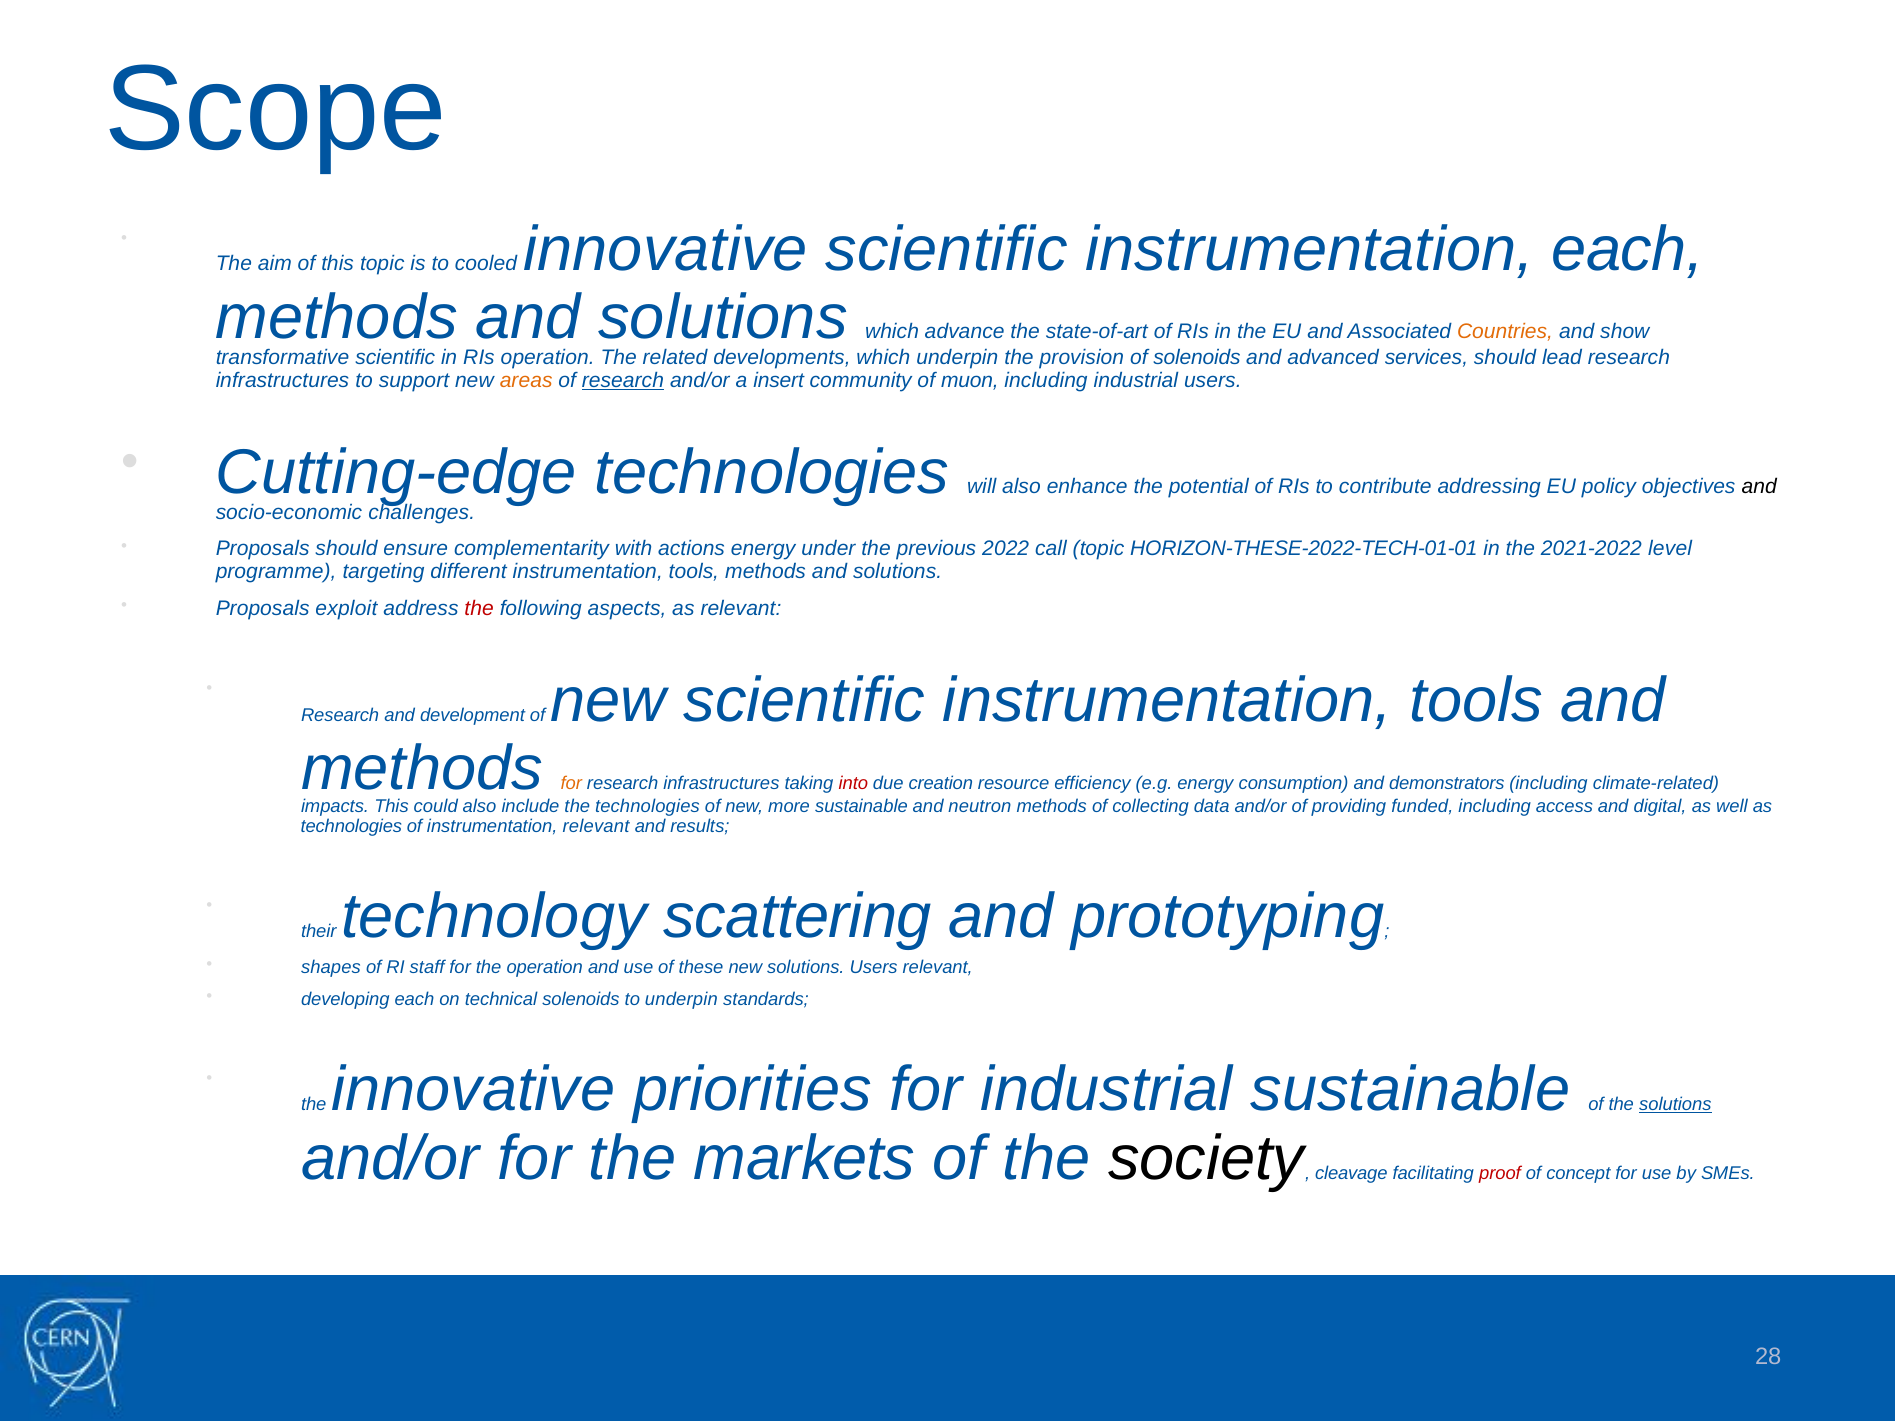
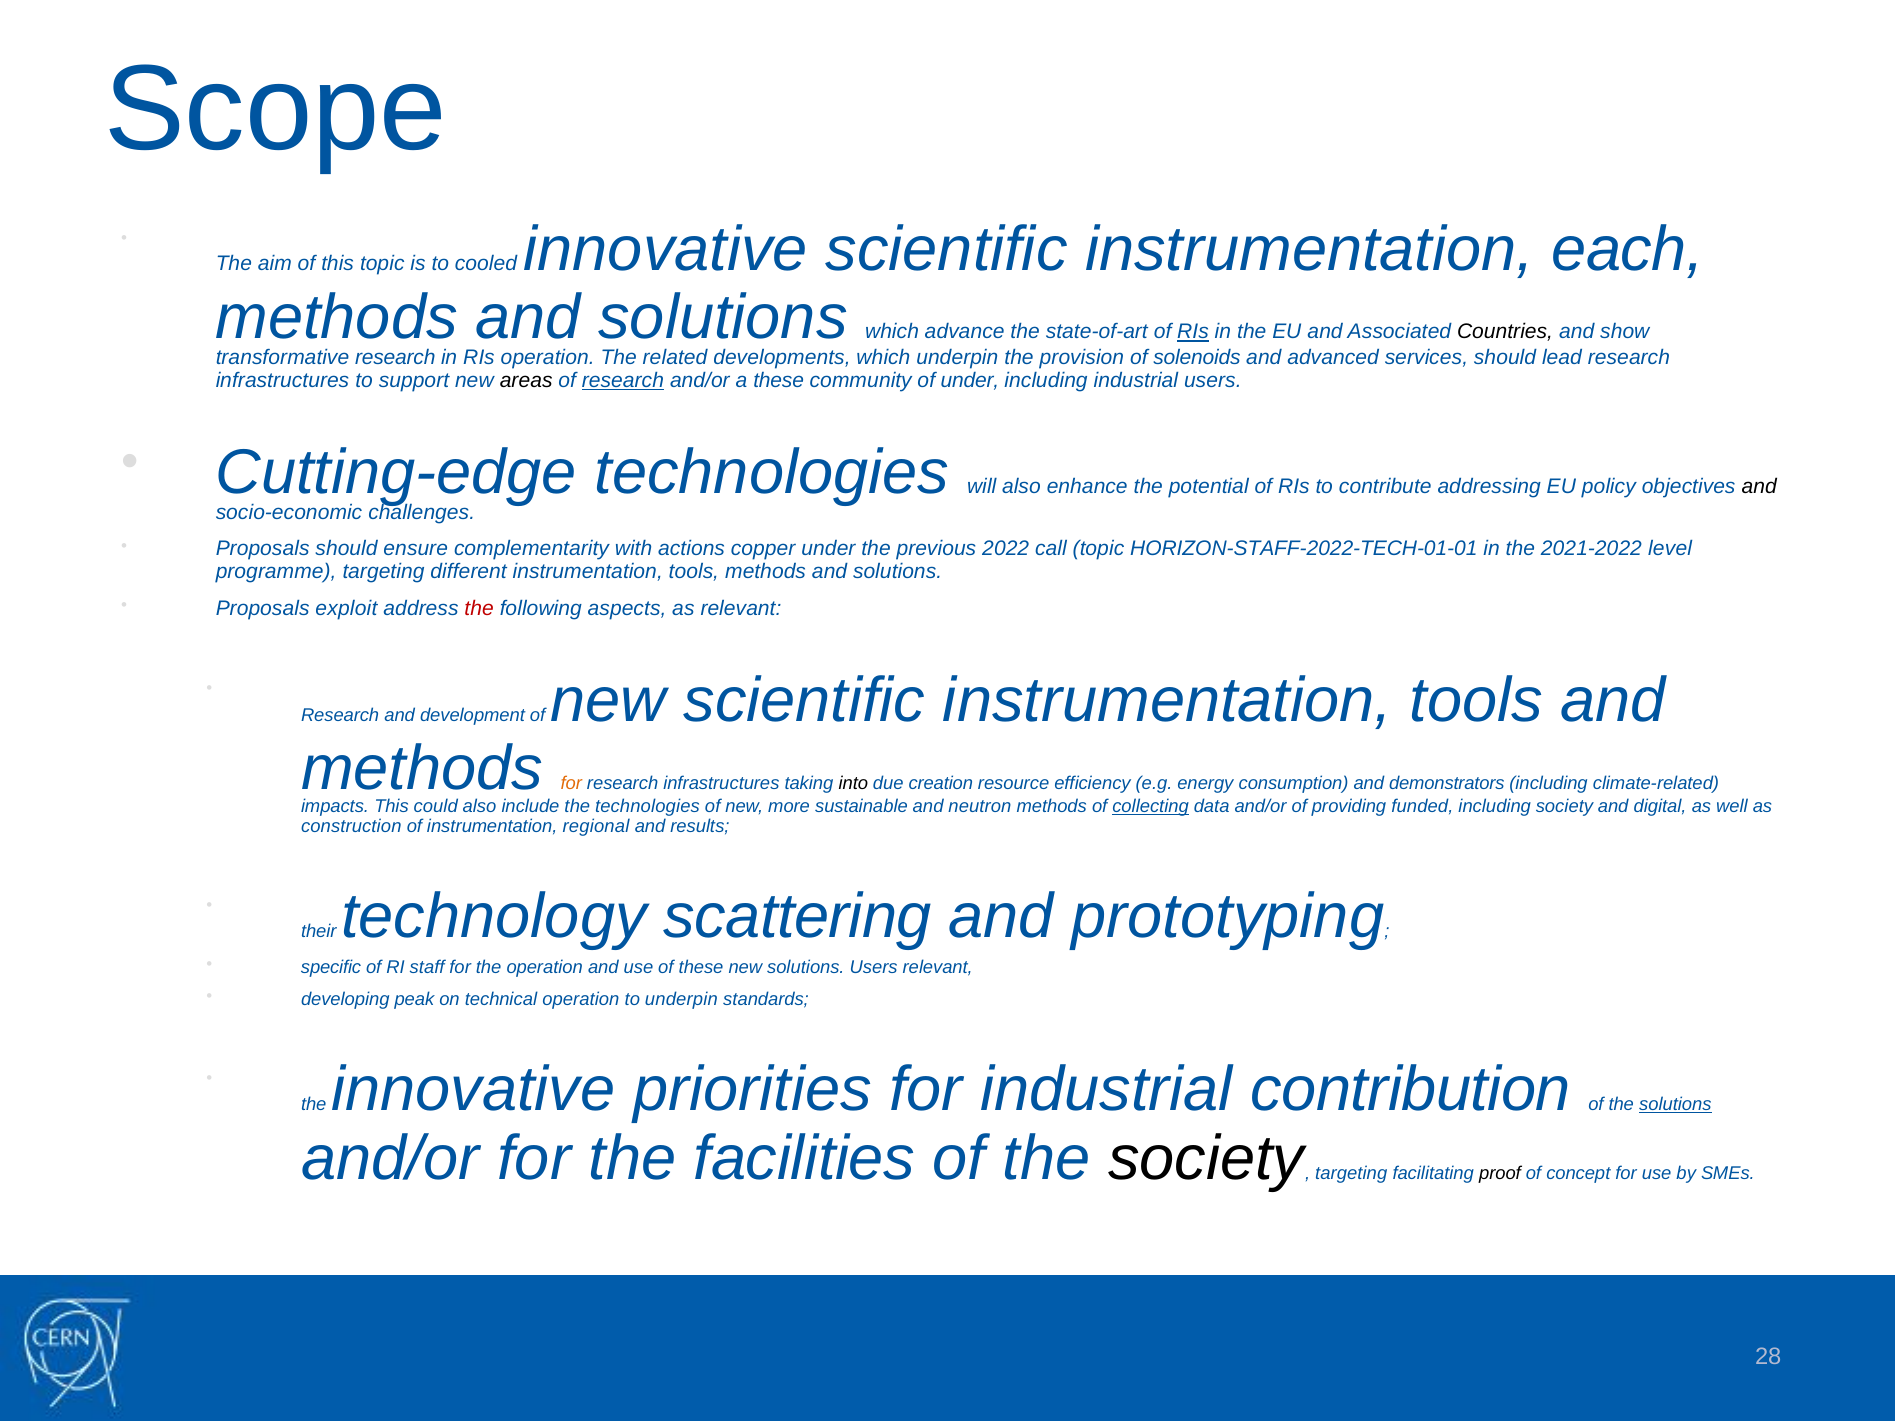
RIs at (1193, 332) underline: none -> present
Countries colour: orange -> black
transformative scientific: scientific -> research
areas colour: orange -> black
a insert: insert -> these
of muon: muon -> under
actions energy: energy -> copper
HORIZON-THESE-2022-TECH-01-01: HORIZON-THESE-2022-TECH-01-01 -> HORIZON-STAFF-2022-TECH-01-01
into colour: red -> black
collecting underline: none -> present
including access: access -> society
technologies at (351, 827): technologies -> construction
instrumentation relevant: relevant -> regional
shapes: shapes -> specific
developing each: each -> peak
technical solenoids: solenoids -> operation
industrial sustainable: sustainable -> contribution
markets: markets -> facilities
cleavage at (1351, 1173): cleavage -> targeting
proof colour: red -> black
